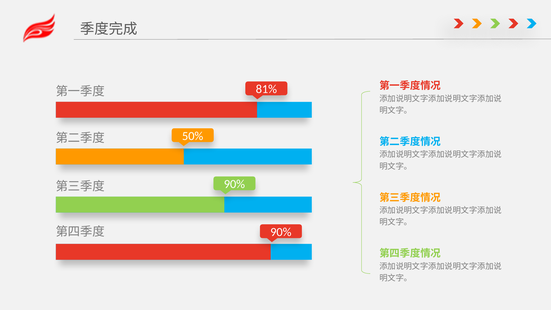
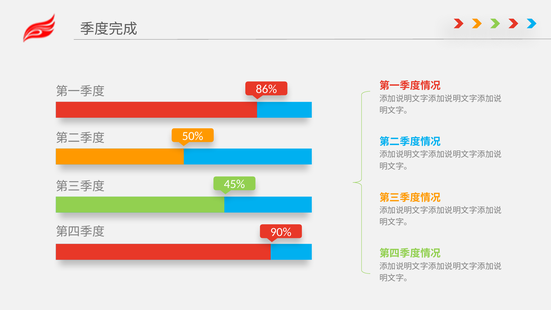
81%: 81% -> 86%
90% at (234, 184): 90% -> 45%
